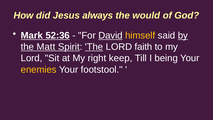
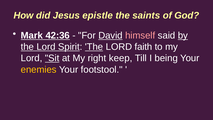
always: always -> epistle
would: would -> saints
52:36: 52:36 -> 42:36
himself colour: yellow -> pink
Matt at (46, 47): Matt -> Lord
Sit underline: none -> present
